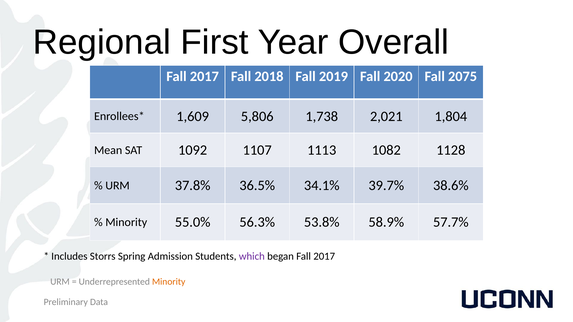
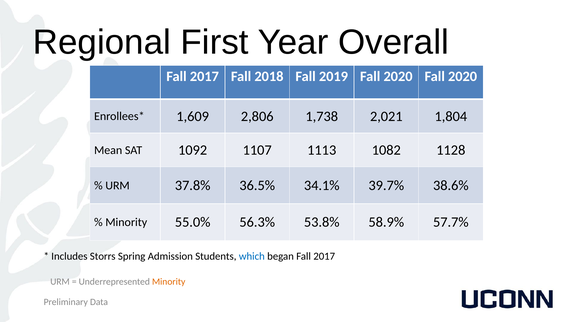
2020 Fall 2075: 2075 -> 2020
5,806: 5,806 -> 2,806
which colour: purple -> blue
